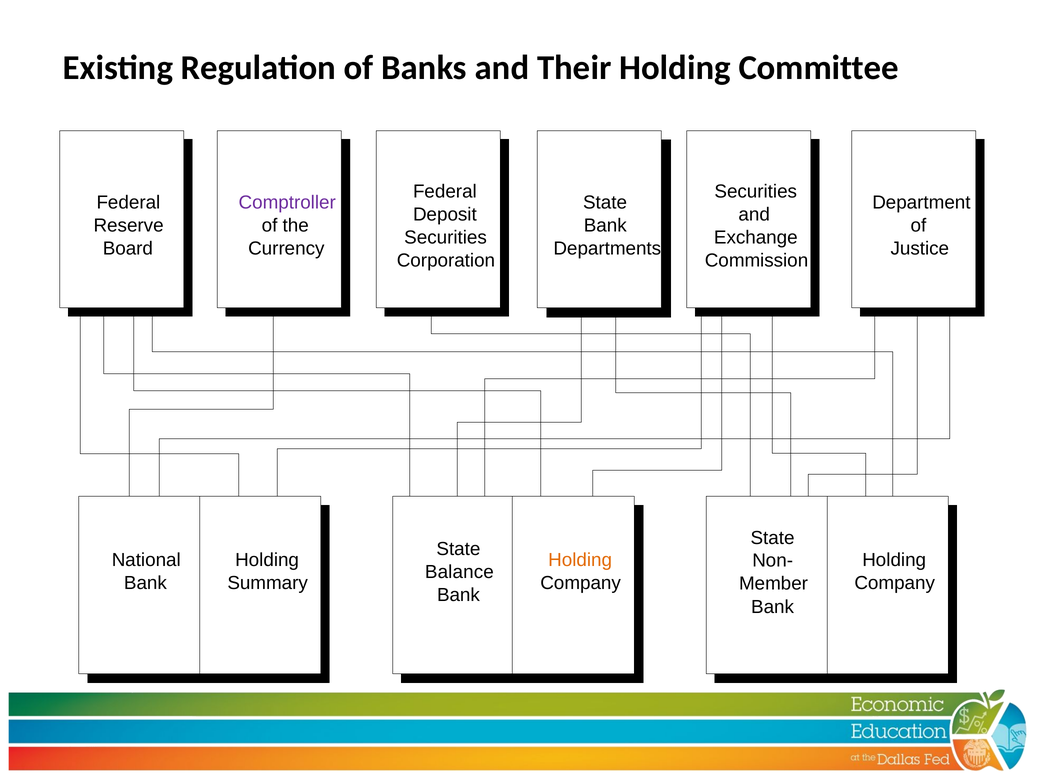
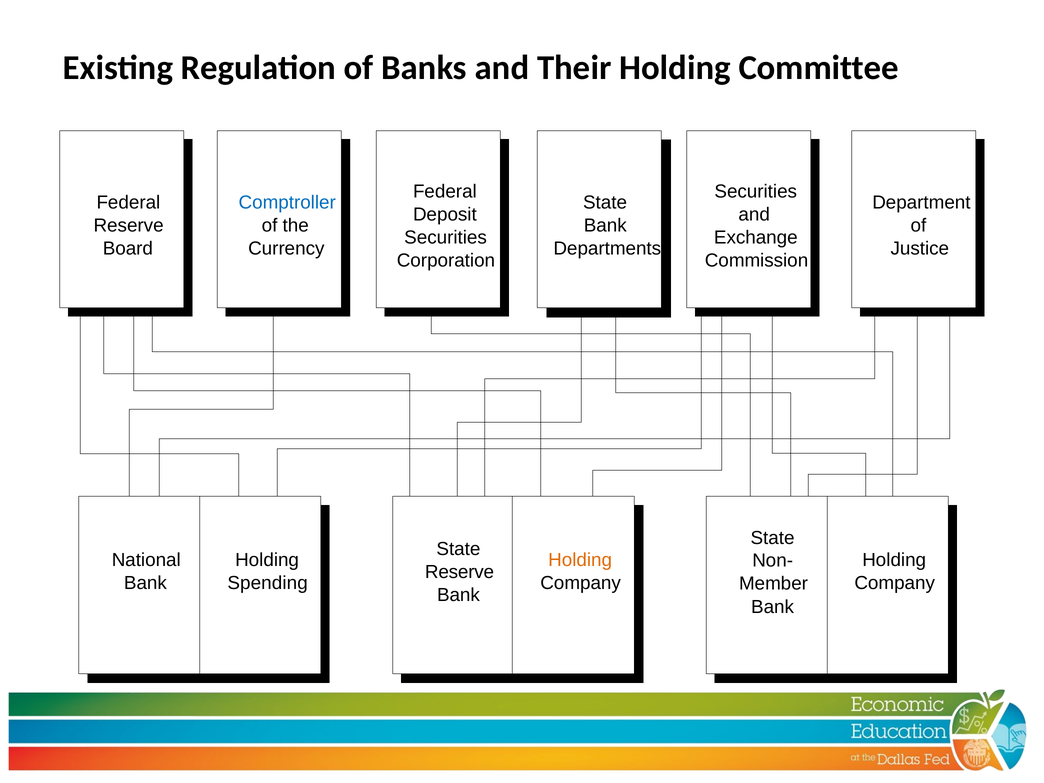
Comptroller colour: purple -> blue
Balance at (459, 572): Balance -> Reserve
Summary: Summary -> Spending
